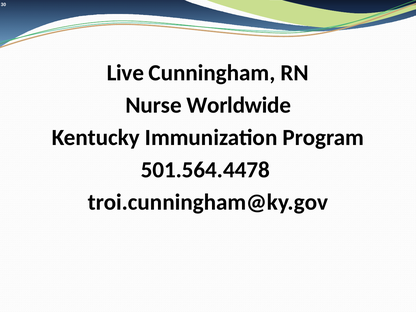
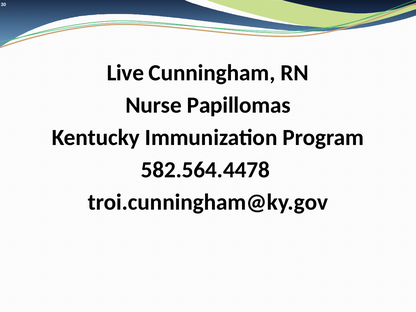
Worldwide: Worldwide -> Papillomas
501.564.4478: 501.564.4478 -> 582.564.4478
